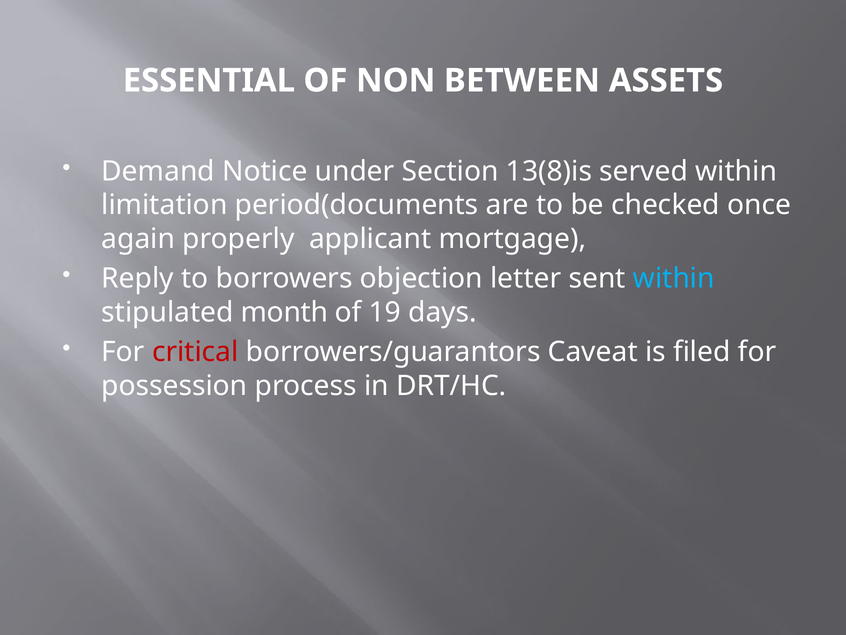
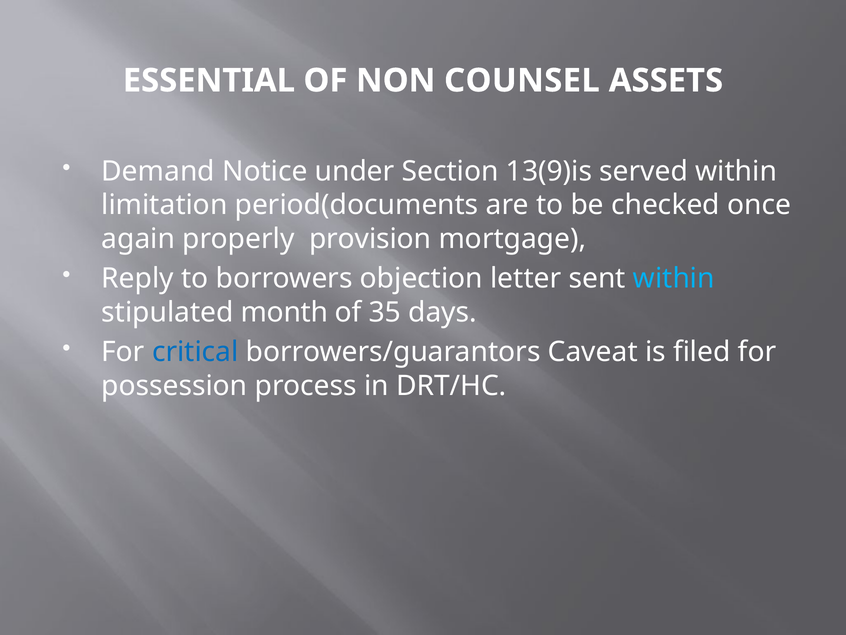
BETWEEN: BETWEEN -> COUNSEL
13(8)is: 13(8)is -> 13(9)is
applicant: applicant -> provision
19: 19 -> 35
critical colour: red -> blue
